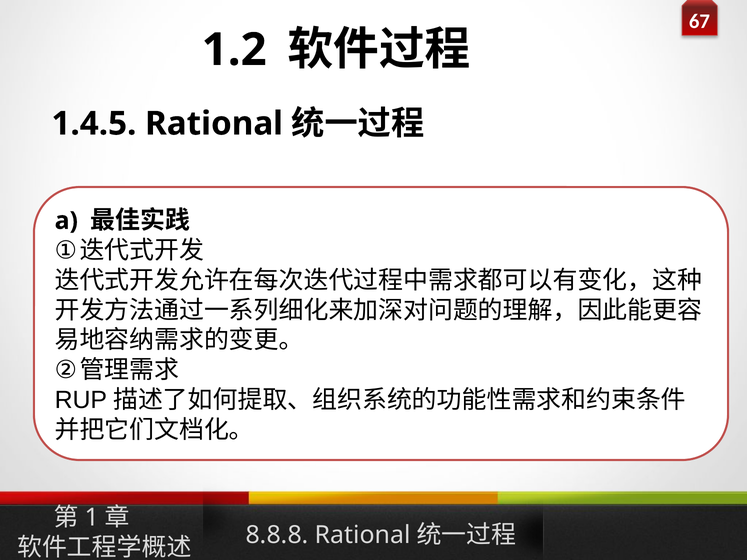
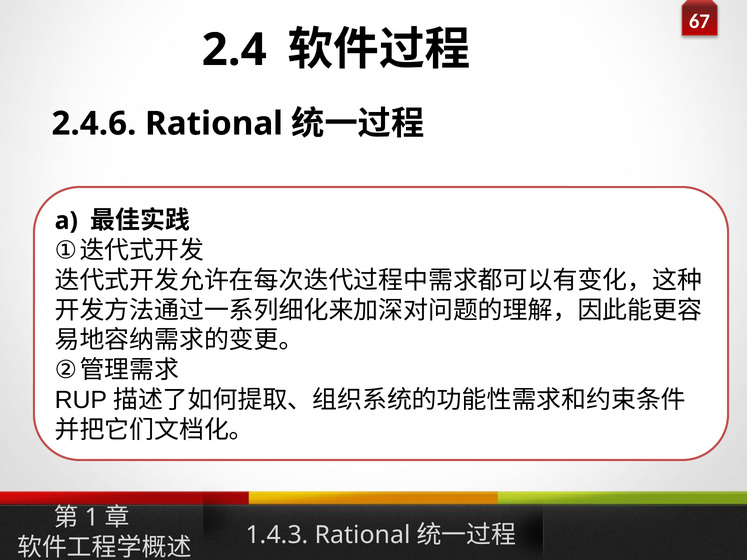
1.2: 1.2 -> 2.4
1.4.5: 1.4.5 -> 2.4.6
8.8.8: 8.8.8 -> 1.4.3
